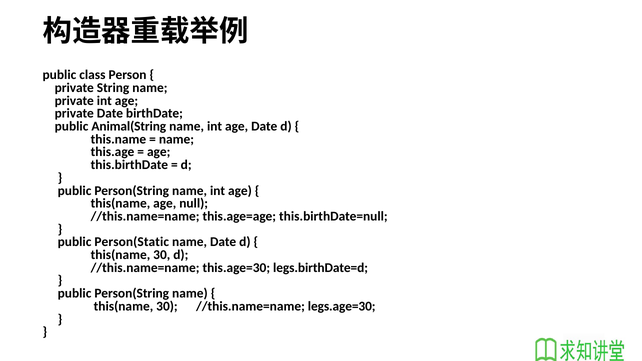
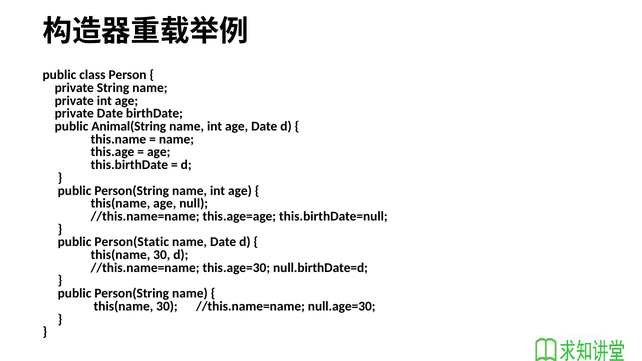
legs.birthDate=d: legs.birthDate=d -> null.birthDate=d
legs.age=30: legs.age=30 -> null.age=30
